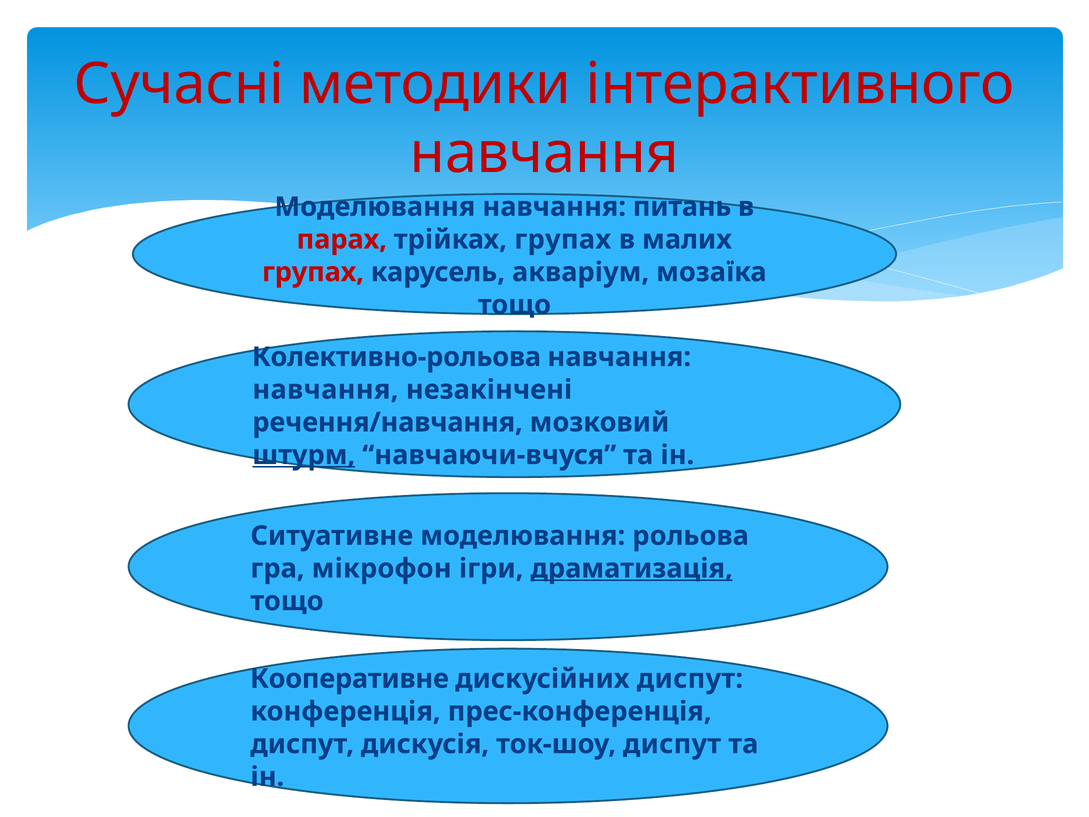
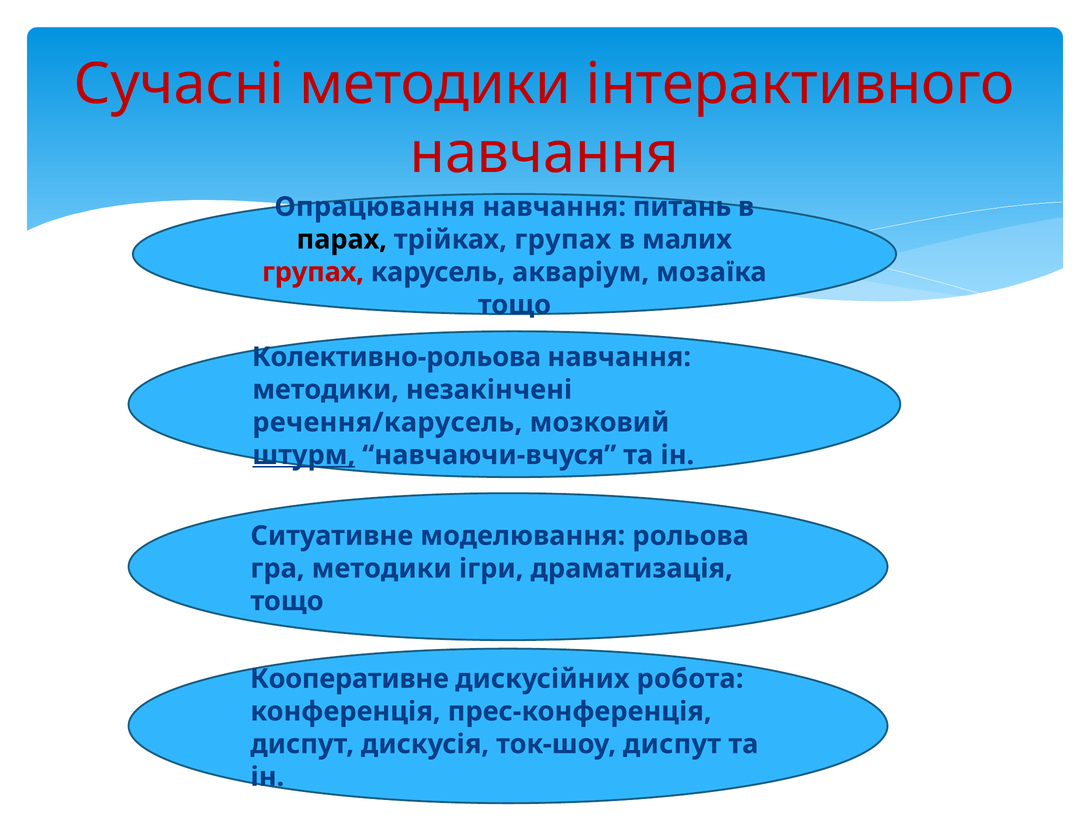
Моделювання at (375, 207): Моделювання -> Опрацювання
парах colour: red -> black
навчання at (325, 390): навчання -> методики
речення/навчання: речення/навчання -> речення/карусель
гра мікрофон: мікрофон -> методики
драматизація underline: present -> none
дискусійних диспут: диспут -> робота
